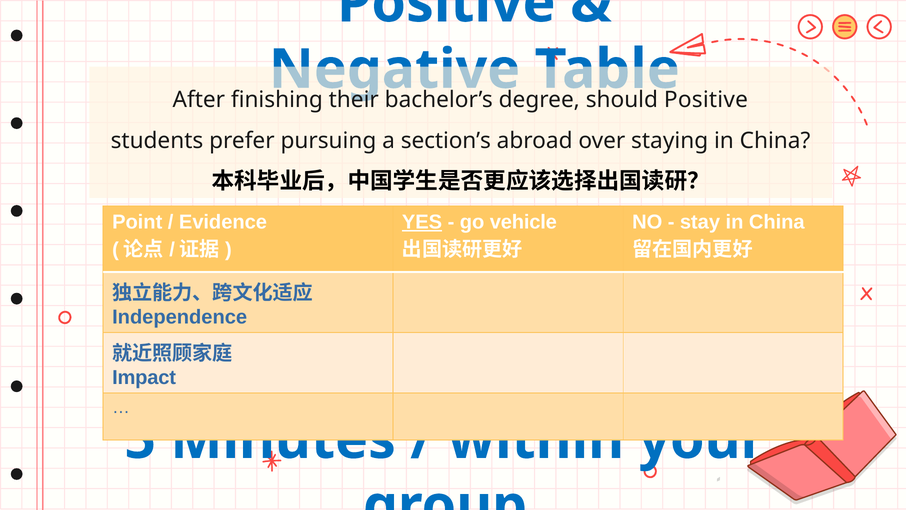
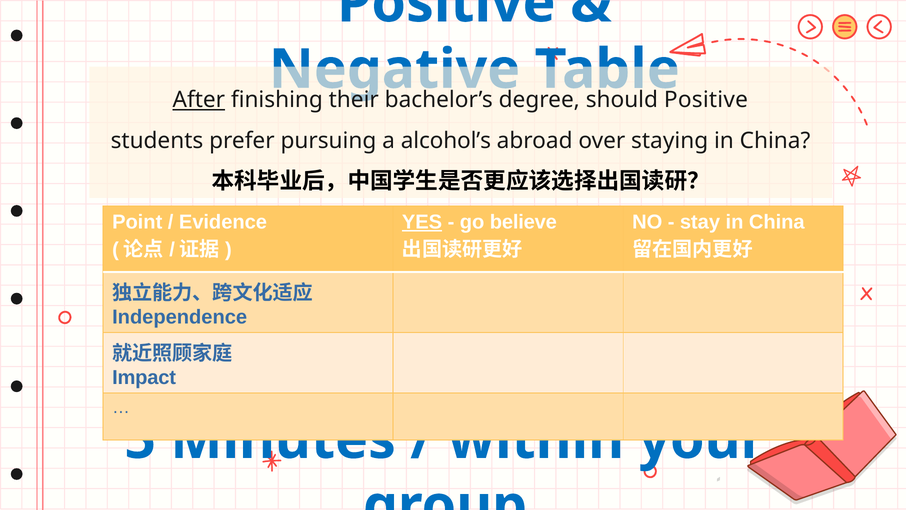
After underline: none -> present
section’s: section’s -> alcohol’s
vehicle: vehicle -> believe
